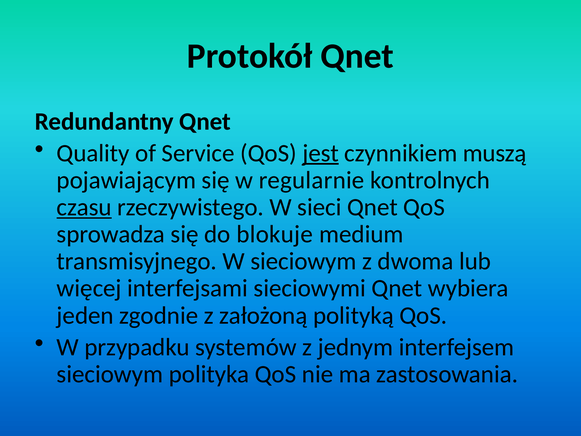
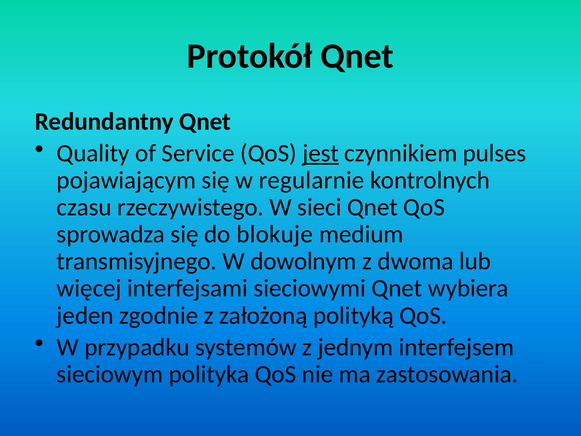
muszą: muszą -> pulses
czasu underline: present -> none
W sieciowym: sieciowym -> dowolnym
